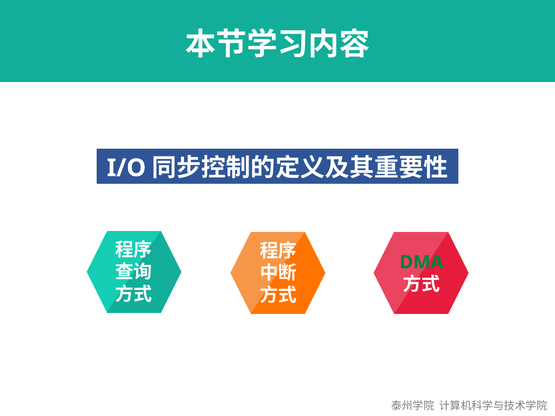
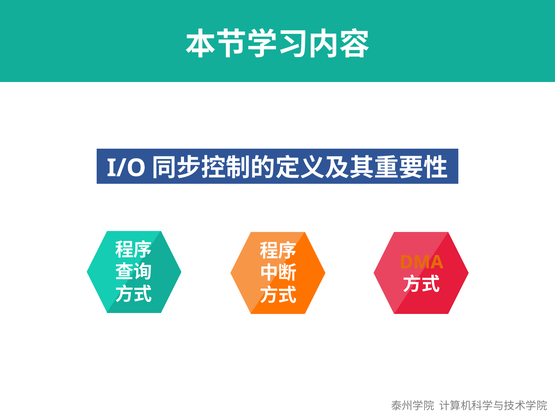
DMA colour: green -> orange
